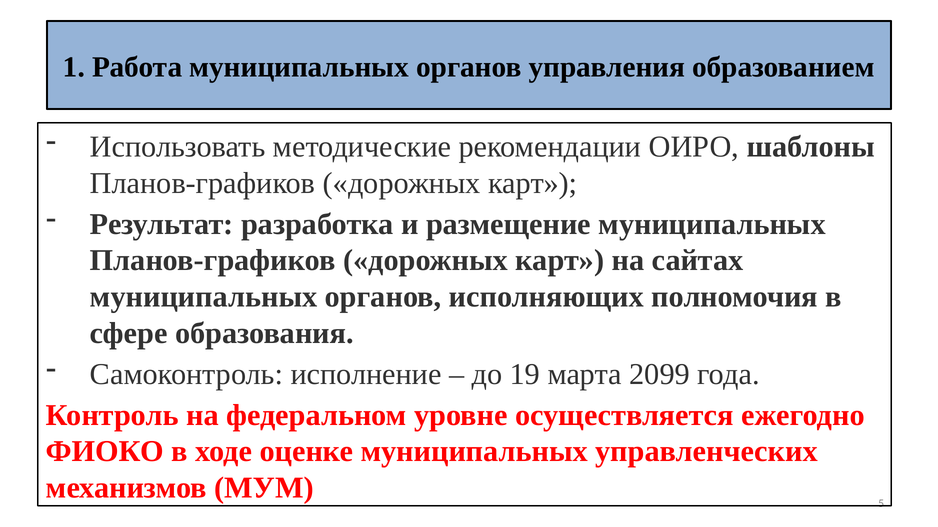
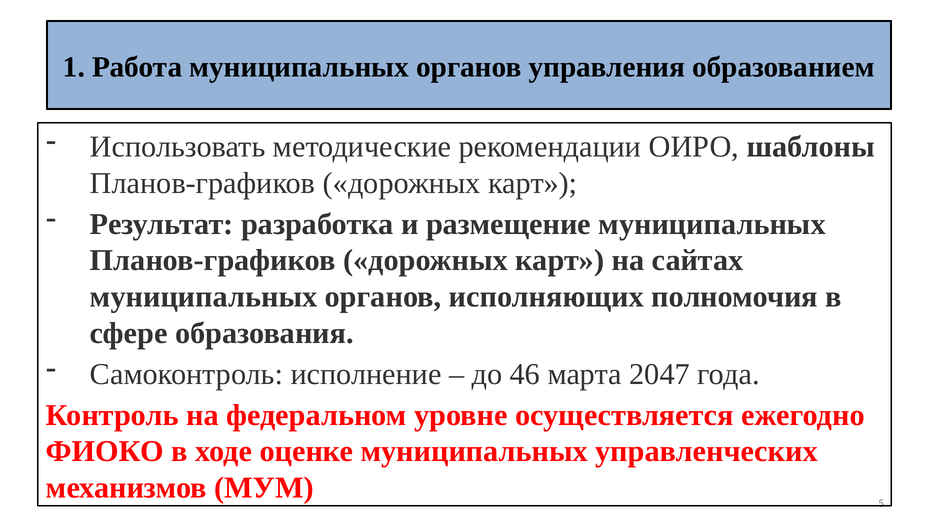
19: 19 -> 46
2099: 2099 -> 2047
